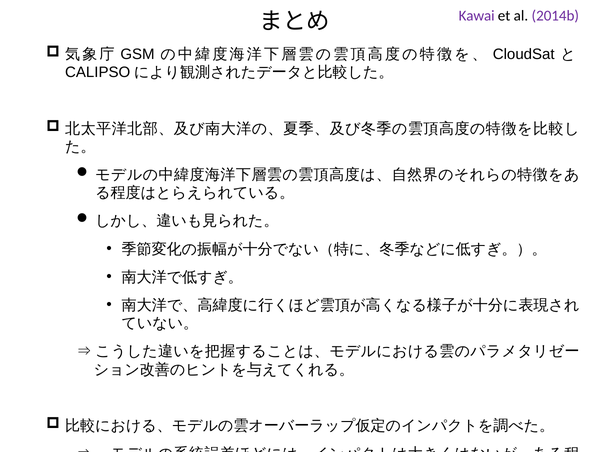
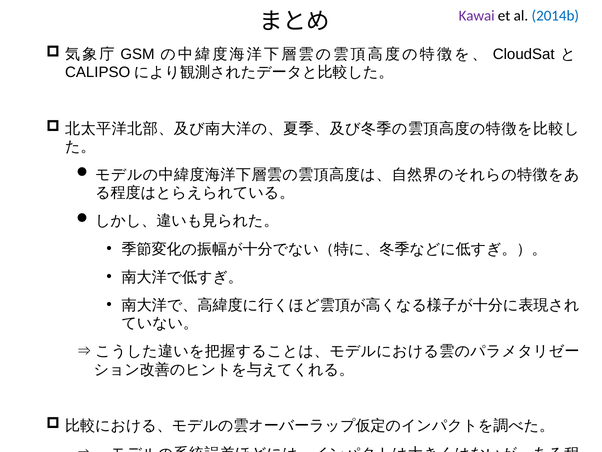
2014b colour: purple -> blue
